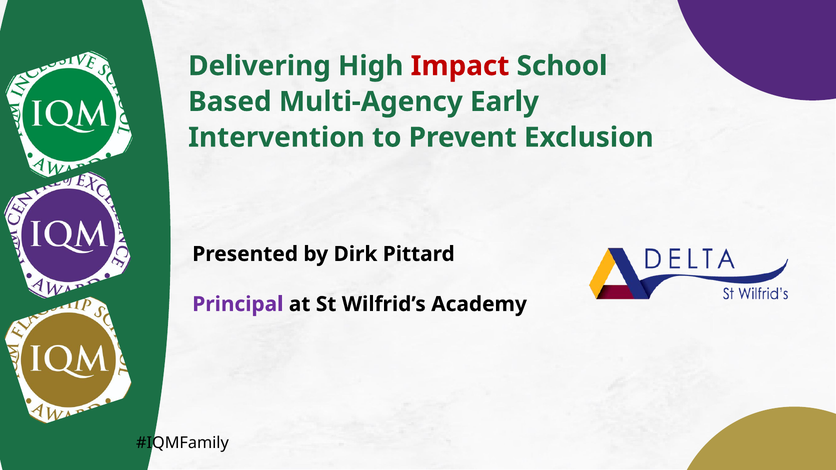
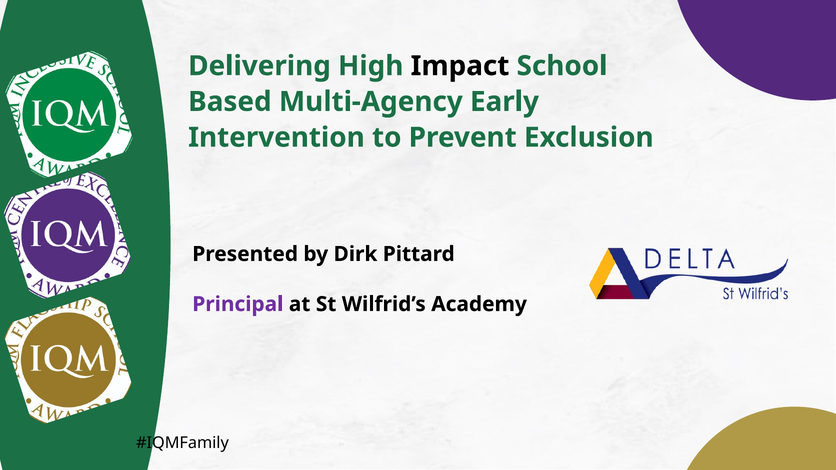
Impact colour: red -> black
